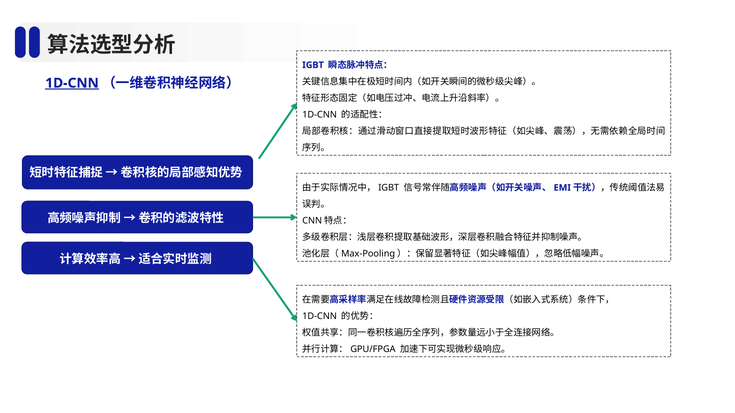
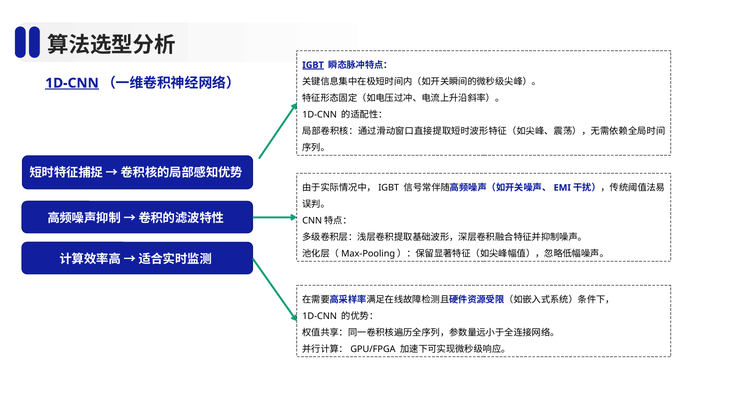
IGBT underline: none -> present
